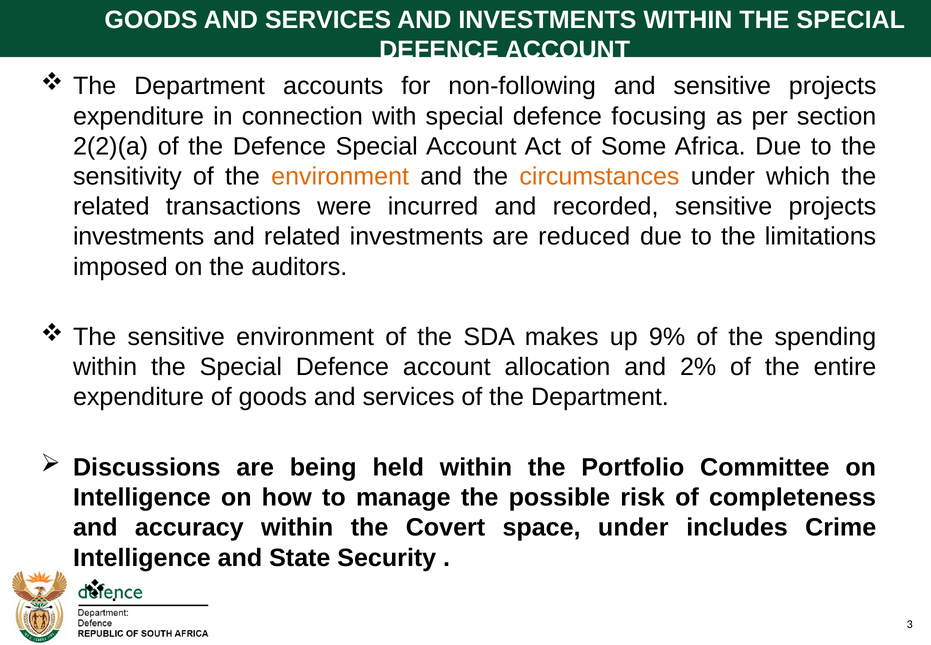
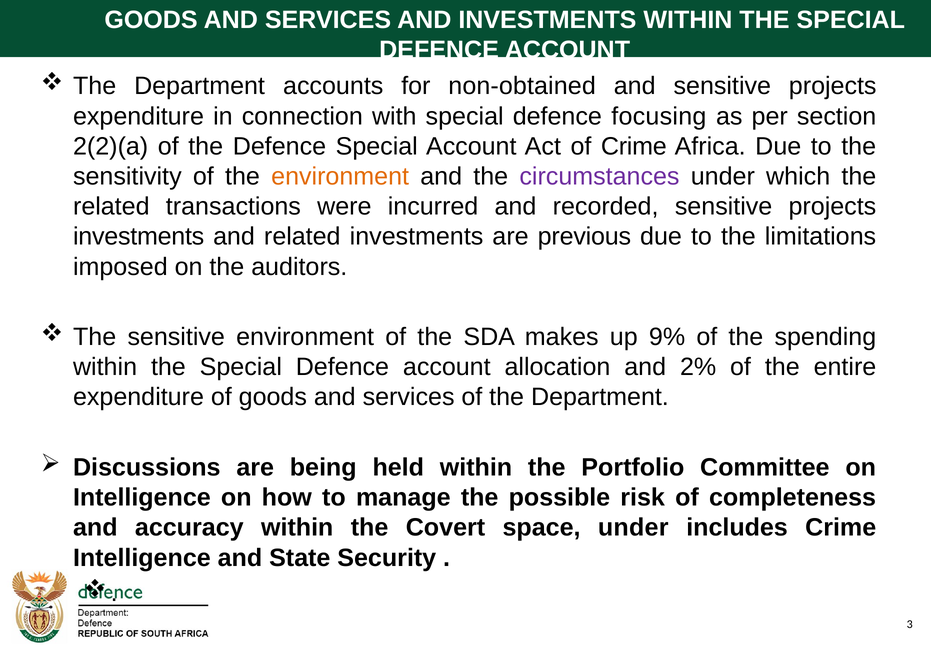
non-following: non-following -> non-obtained
of Some: Some -> Crime
circumstances colour: orange -> purple
reduced: reduced -> previous
